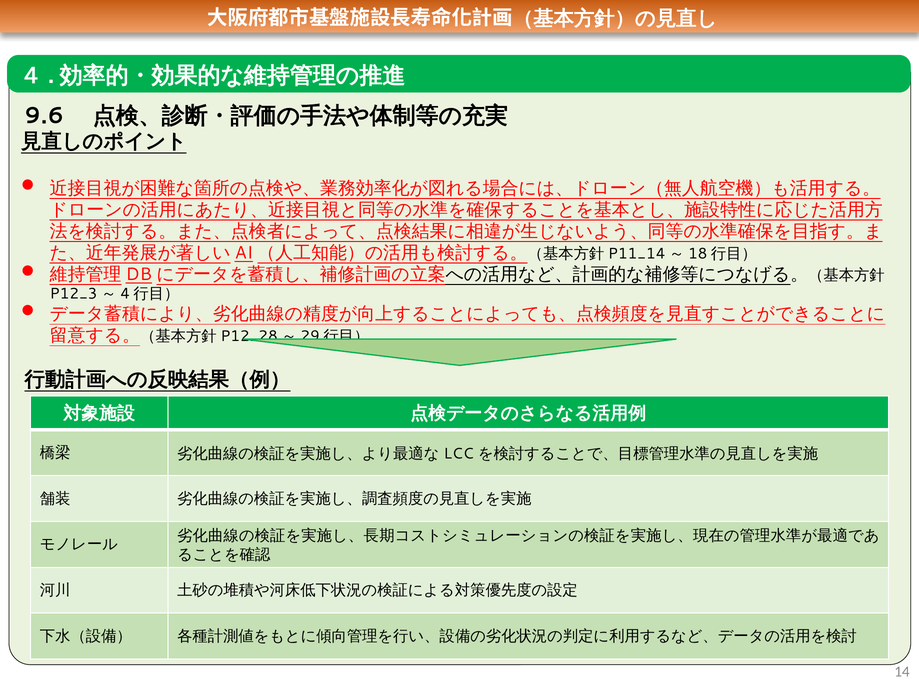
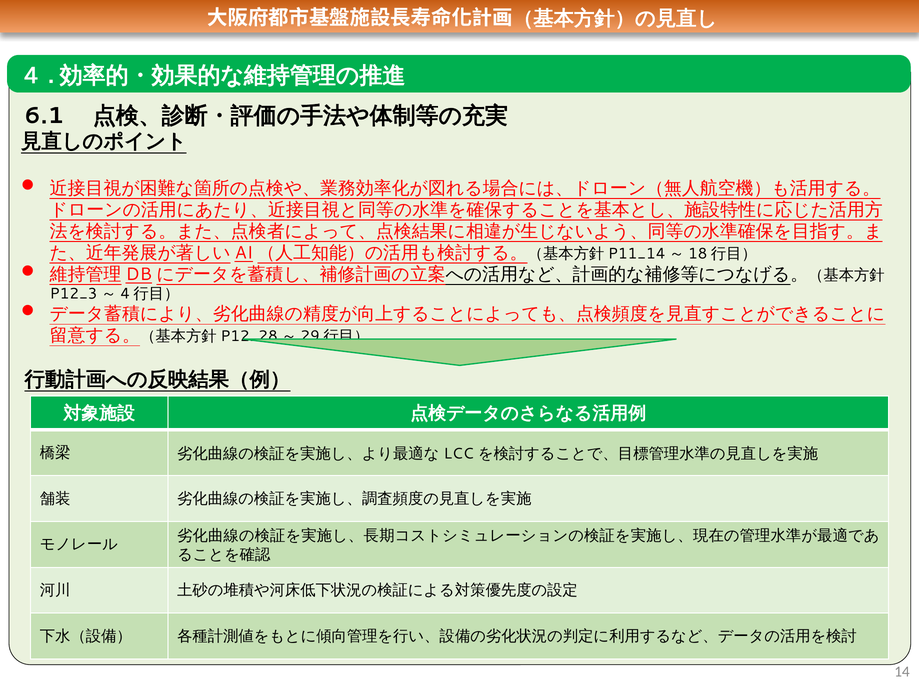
9.6: 9.6 -> 6.1
